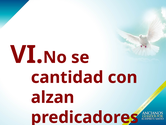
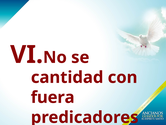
alzan: alzan -> fuera
